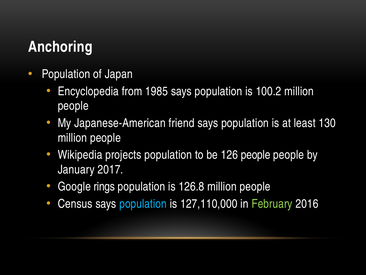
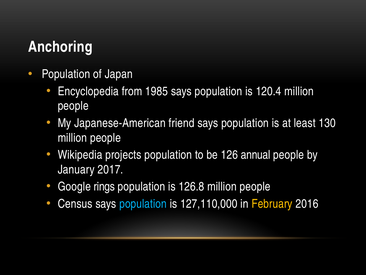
100.2: 100.2 -> 120.4
126 people: people -> annual
February colour: light green -> yellow
